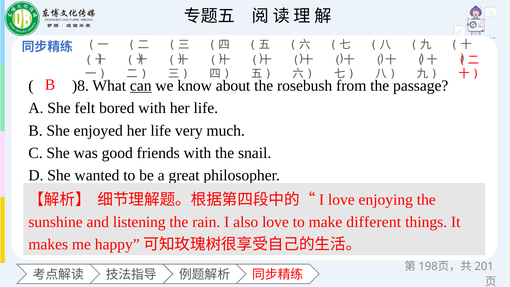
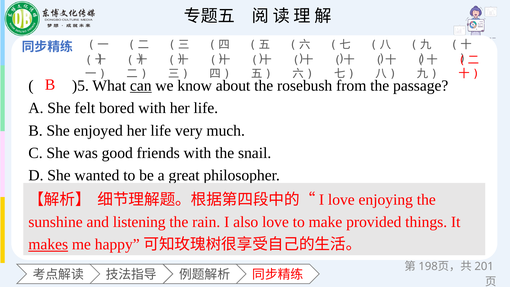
)8: )8 -> )5
different: different -> provided
makes underline: none -> present
